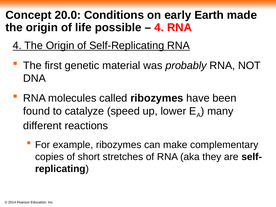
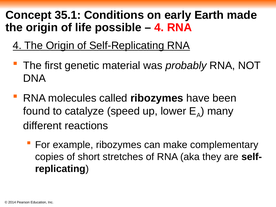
20.0: 20.0 -> 35.1
